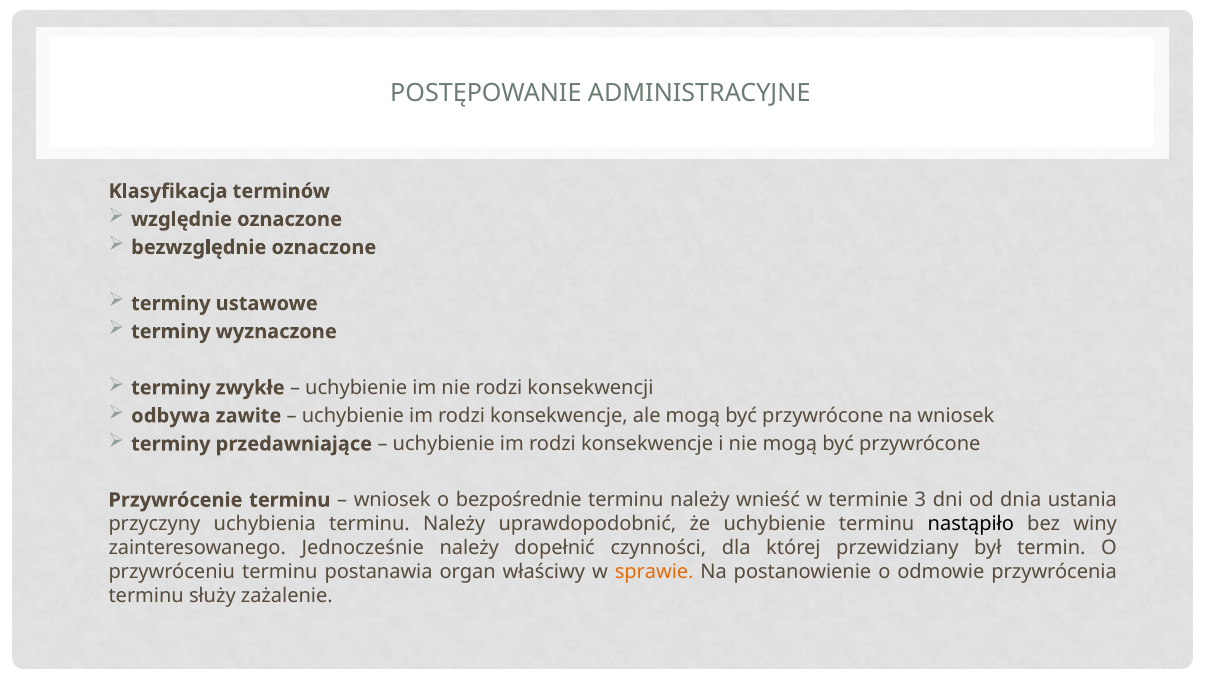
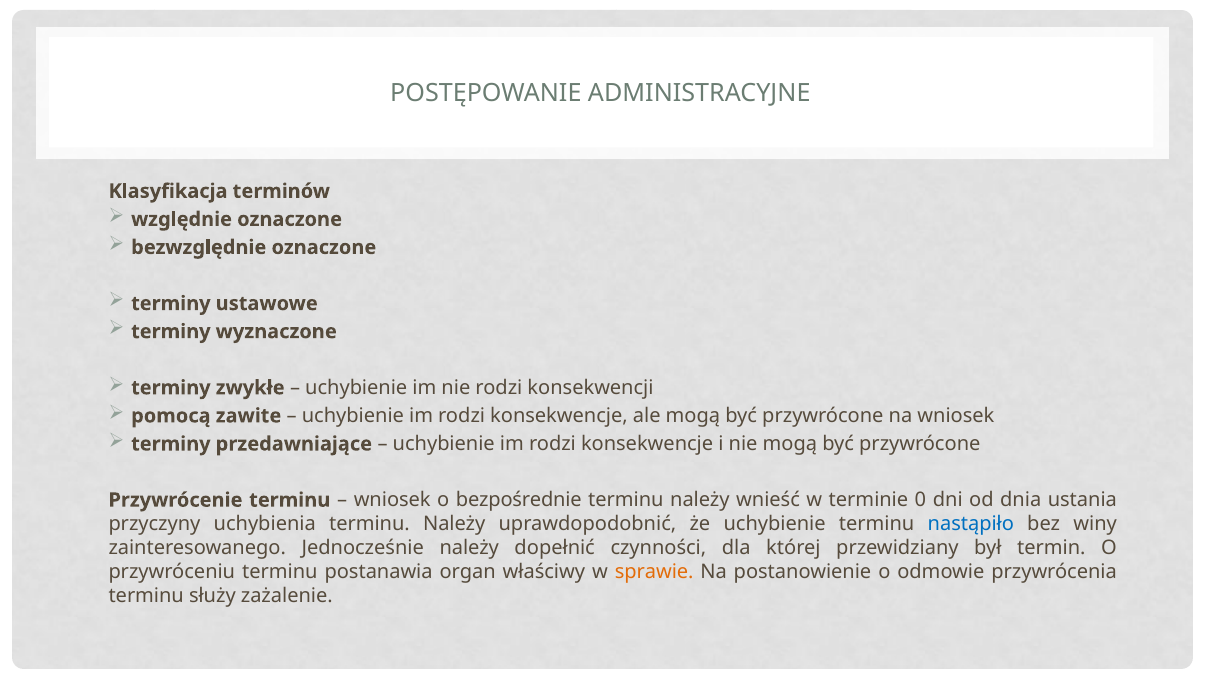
odbywa: odbywa -> pomocą
3: 3 -> 0
nastąpiło colour: black -> blue
